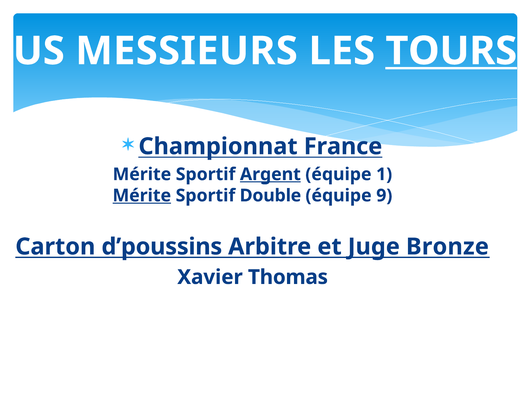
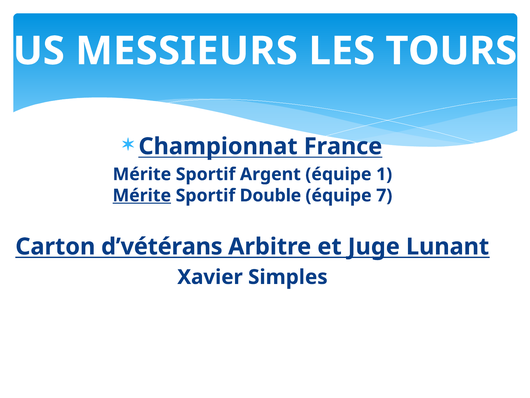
TOURS underline: present -> none
Argent underline: present -> none
9: 9 -> 7
d’poussins: d’poussins -> d’vétérans
Bronze: Bronze -> Lunant
Thomas: Thomas -> Simples
